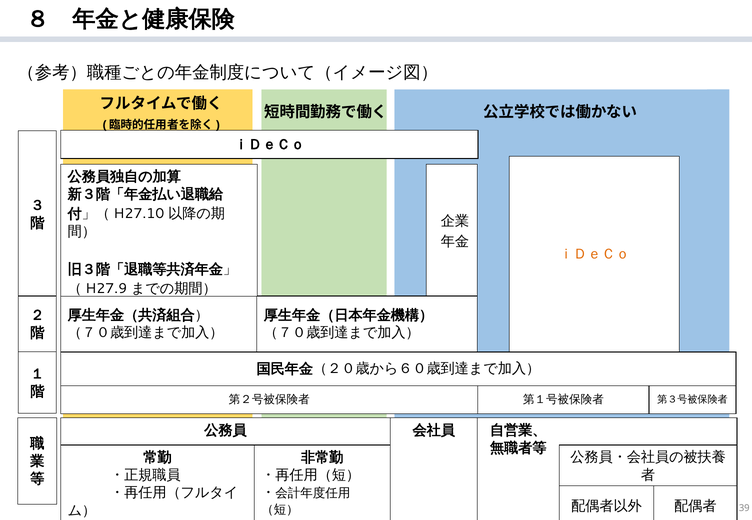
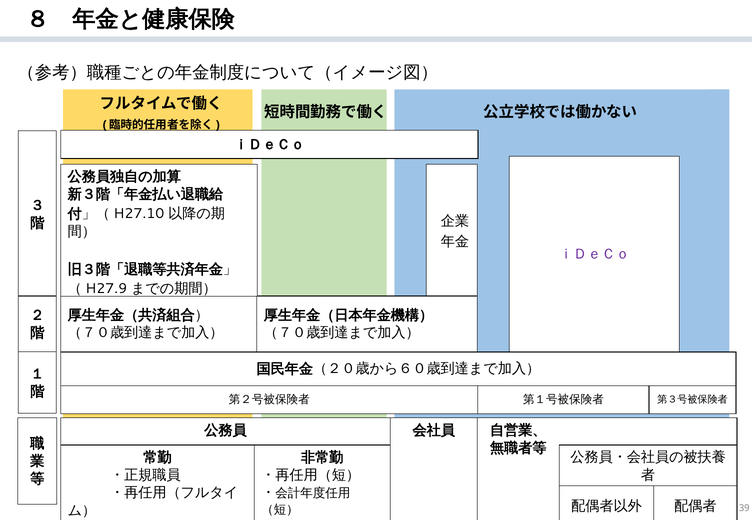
ｉＤｅＣｏ at (594, 254) colour: orange -> purple
